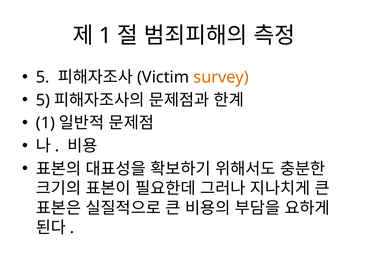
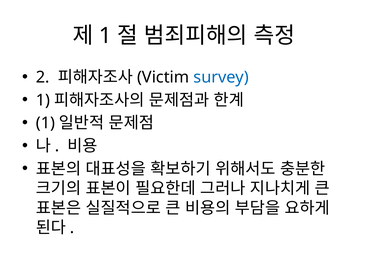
5 at (43, 77): 5 -> 2
survey colour: orange -> blue
5 at (43, 100): 5 -> 1
